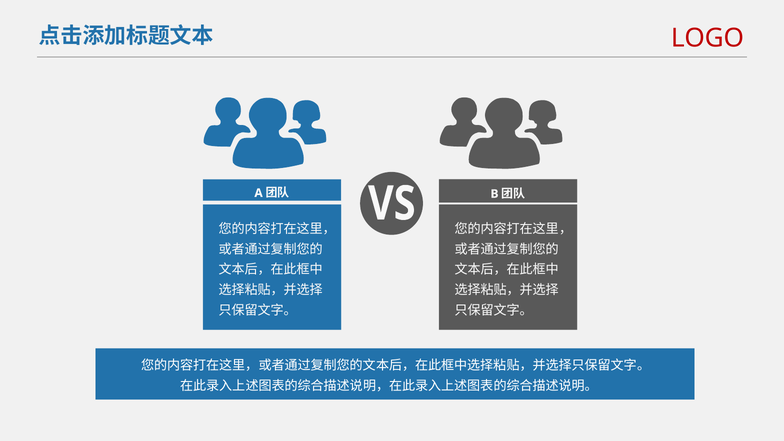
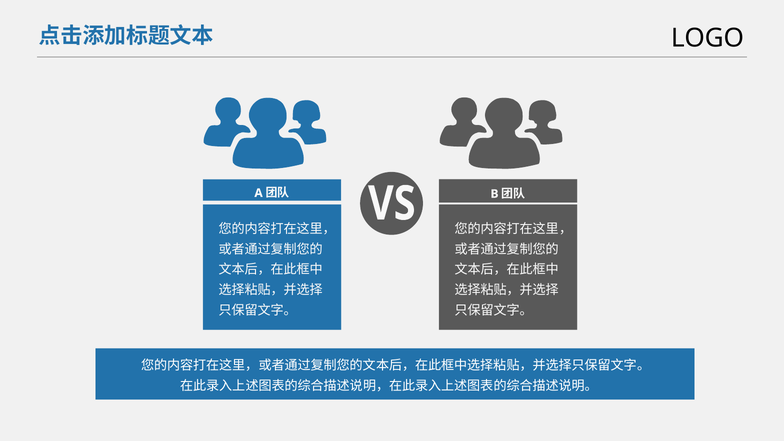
LOGO colour: red -> black
